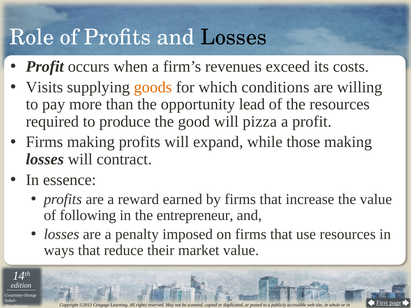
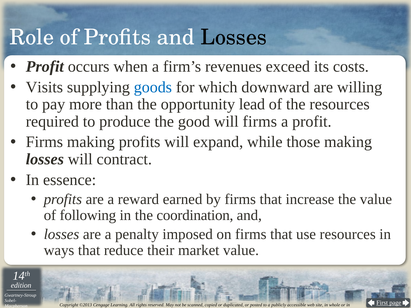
goods colour: orange -> blue
conditions: conditions -> downward
will pizza: pizza -> firms
entrepreneur: entrepreneur -> coordination
